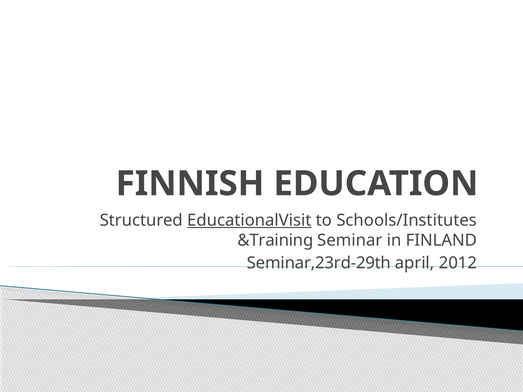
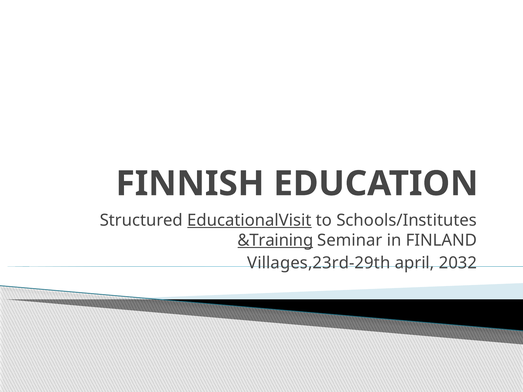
&Training underline: none -> present
Seminar,23rd-29th: Seminar,23rd-29th -> Villages,23rd-29th
2012: 2012 -> 2032
